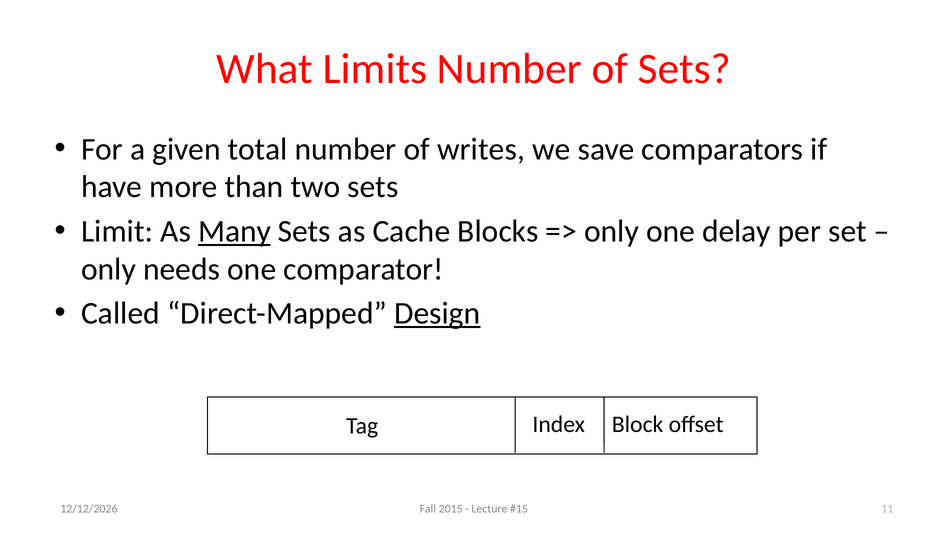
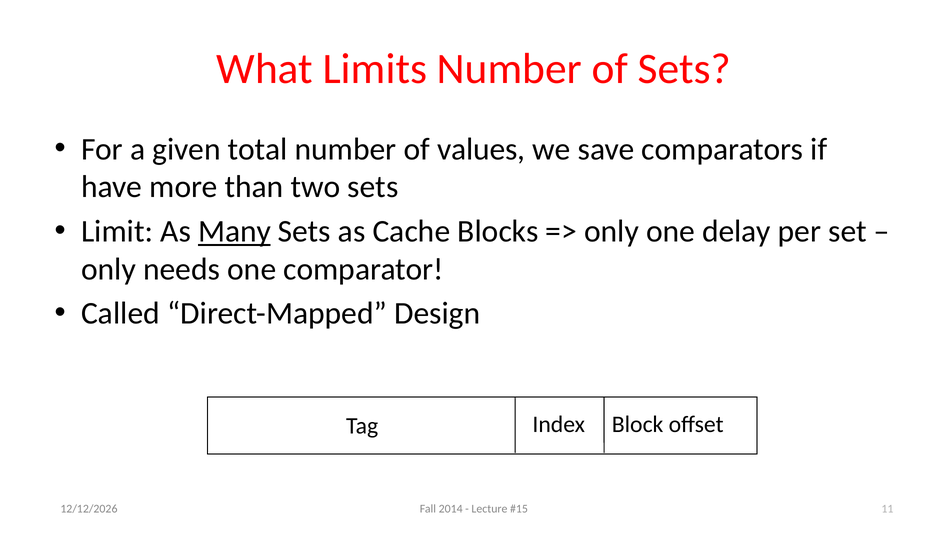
writes: writes -> values
Design underline: present -> none
2015: 2015 -> 2014
